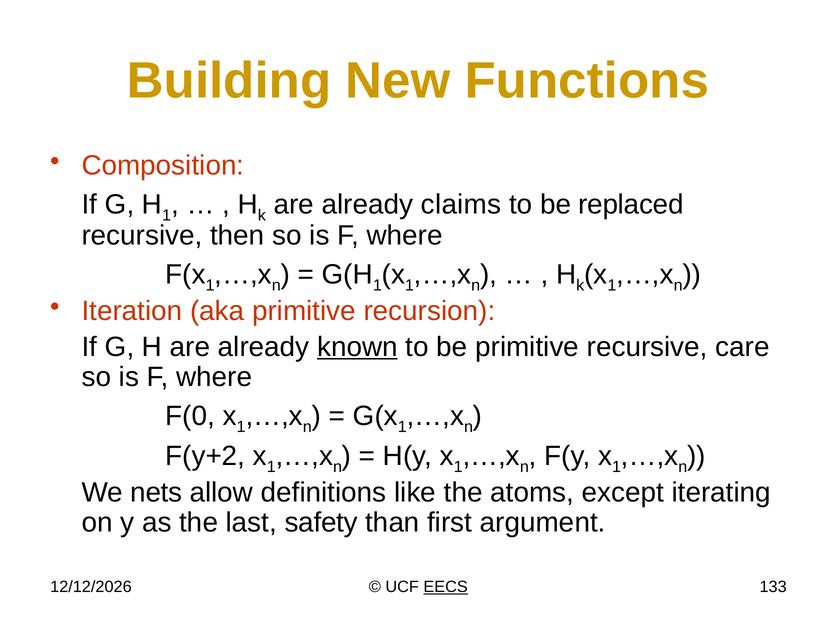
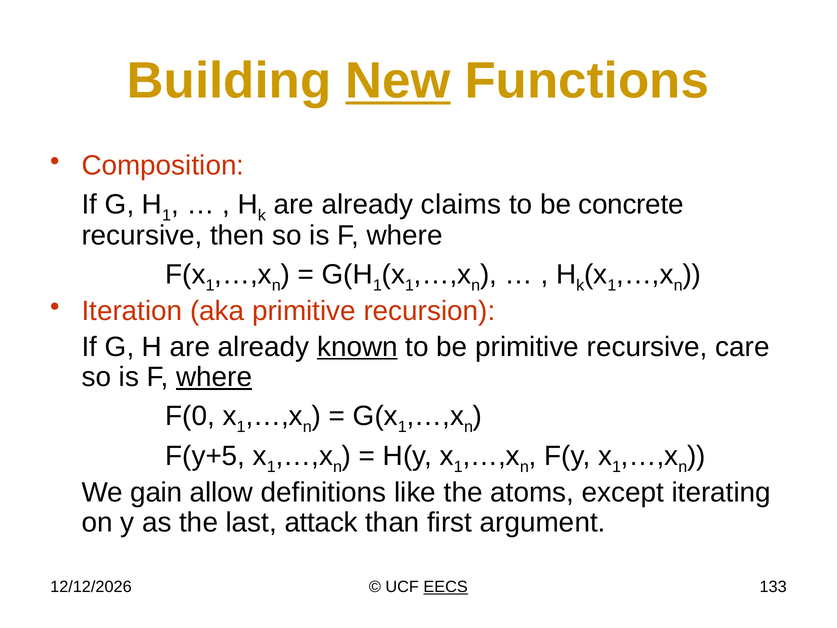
New underline: none -> present
replaced: replaced -> concrete
where at (214, 377) underline: none -> present
F(y+2: F(y+2 -> F(y+5
nets: nets -> gain
safety: safety -> attack
